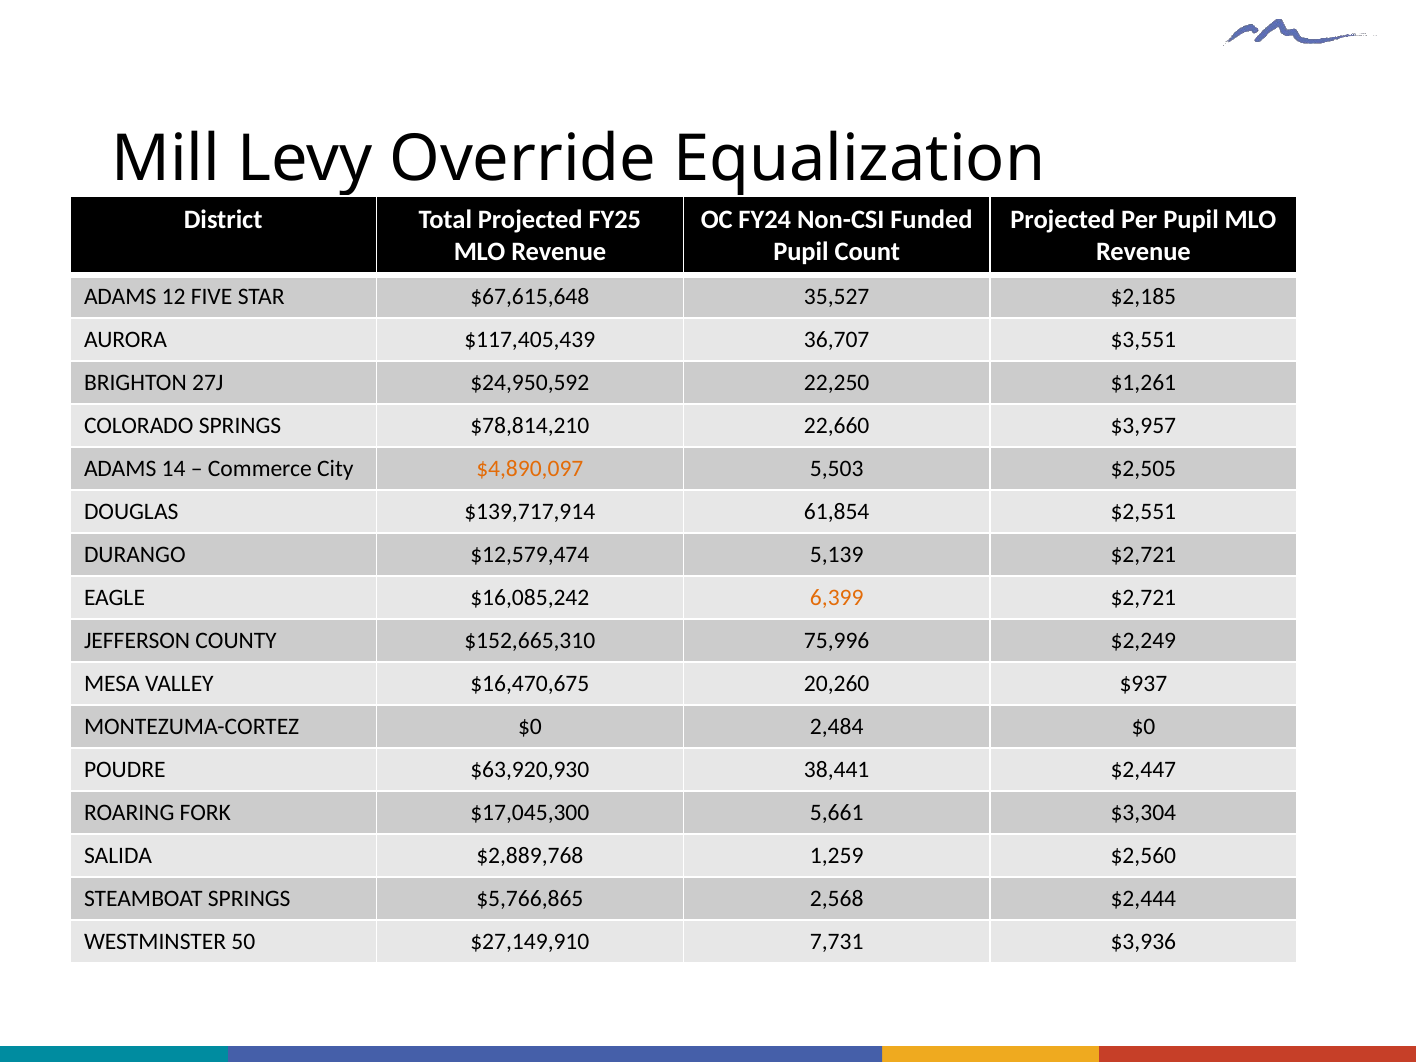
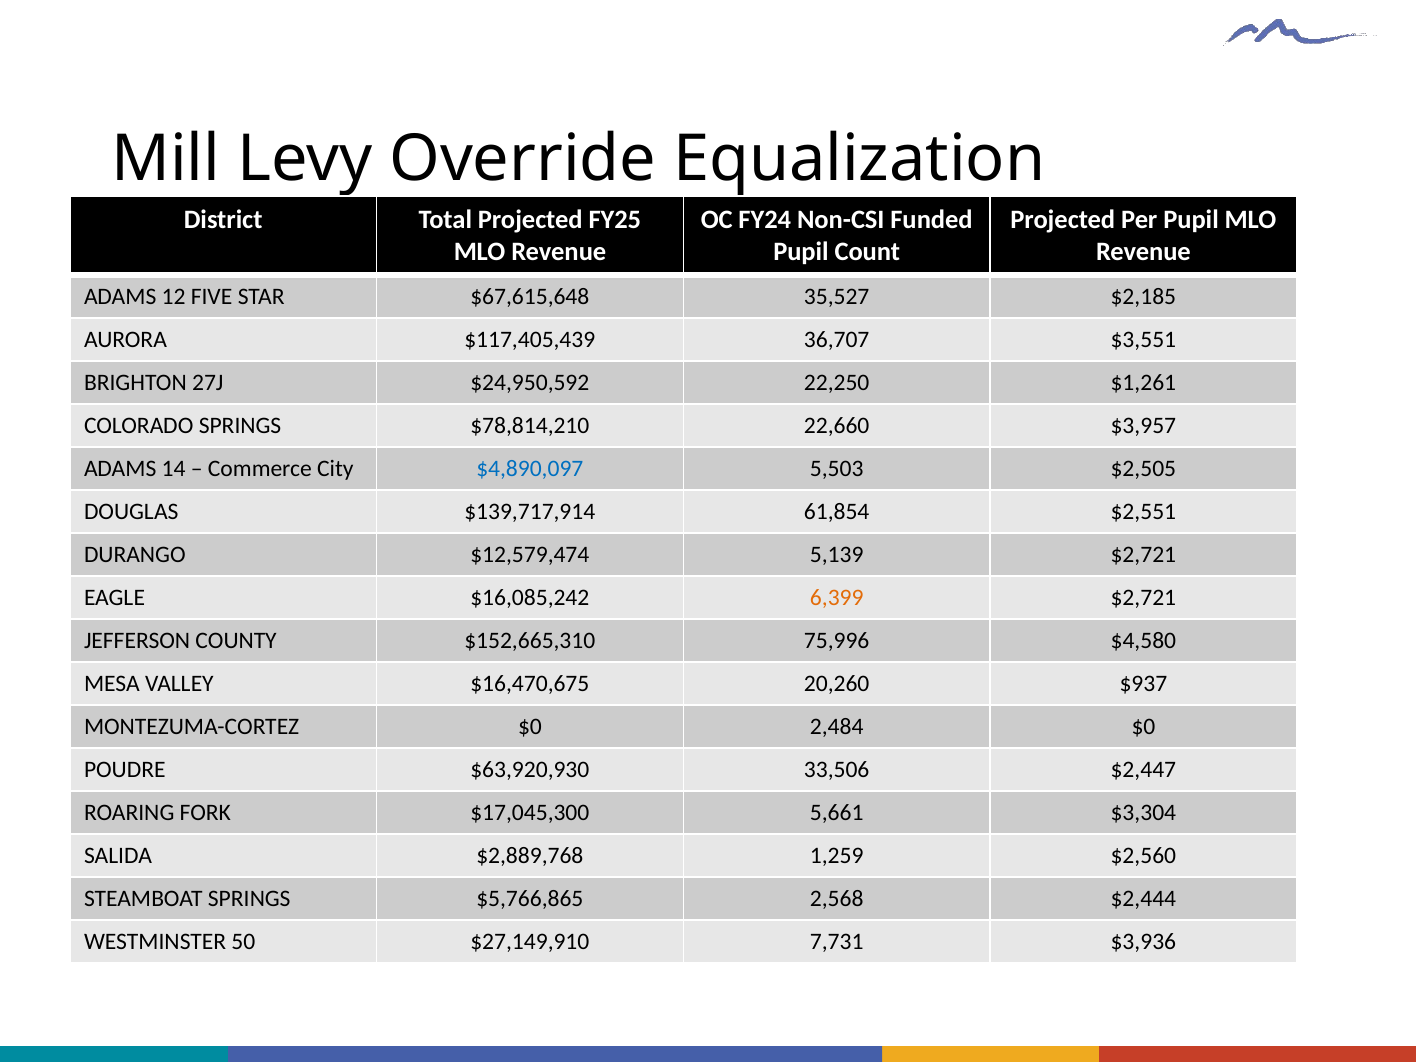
$4,890,097 colour: orange -> blue
$2,249: $2,249 -> $4,580
38,441: 38,441 -> 33,506
